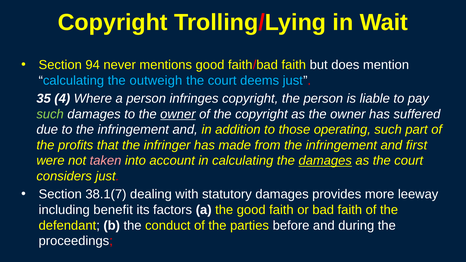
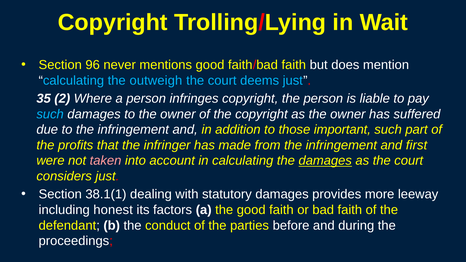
94: 94 -> 96
4: 4 -> 2
such at (50, 114) colour: light green -> light blue
owner at (178, 114) underline: present -> none
operating: operating -> important
38.1(7: 38.1(7 -> 38.1(1
benefit: benefit -> honest
